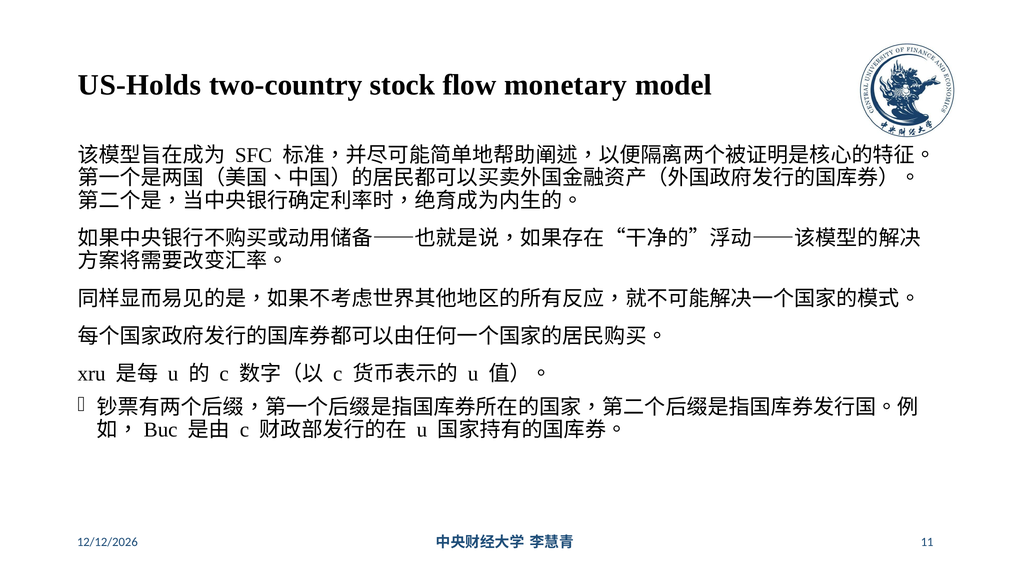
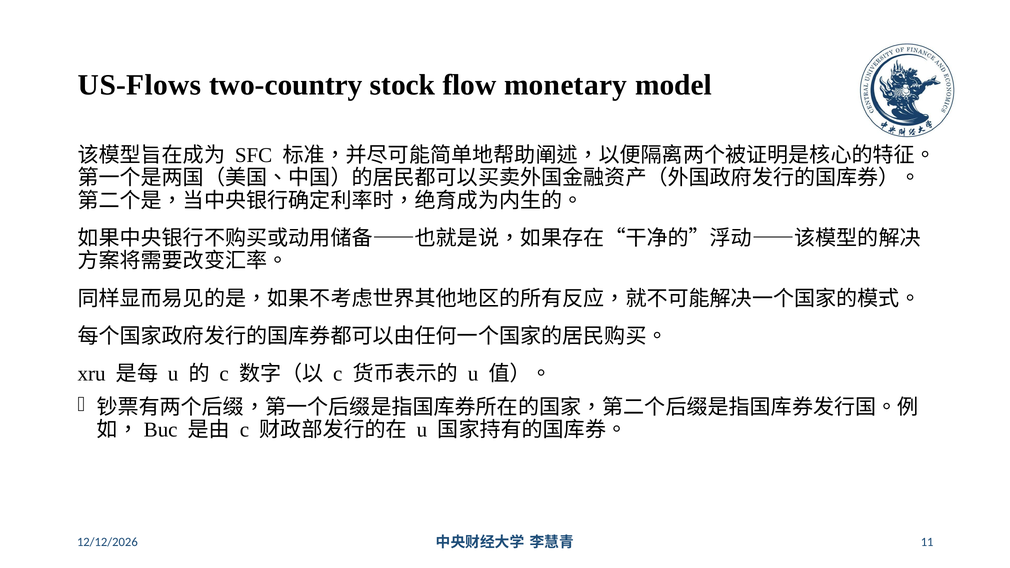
US-Holds: US-Holds -> US-Flows
